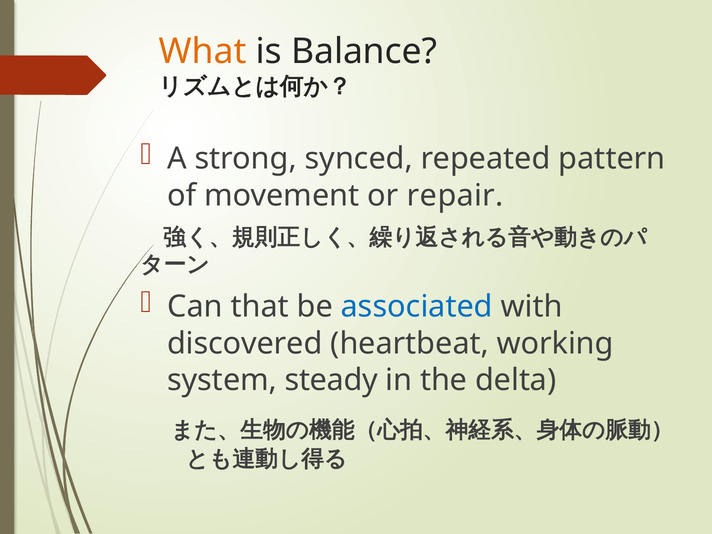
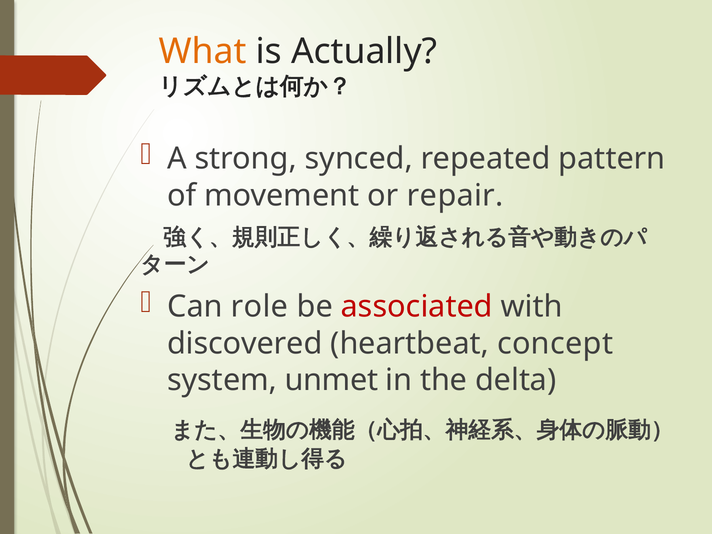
Balance: Balance -> Actually
that: that -> role
associated colour: blue -> red
working: working -> concept
steady: steady -> unmet
